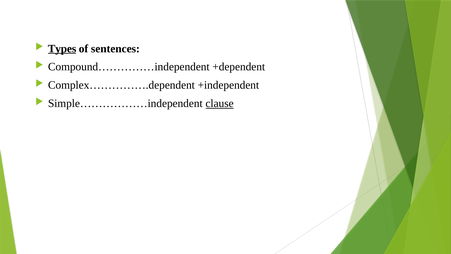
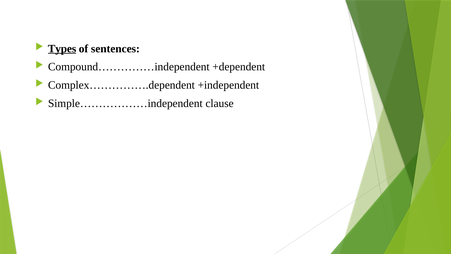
clause underline: present -> none
